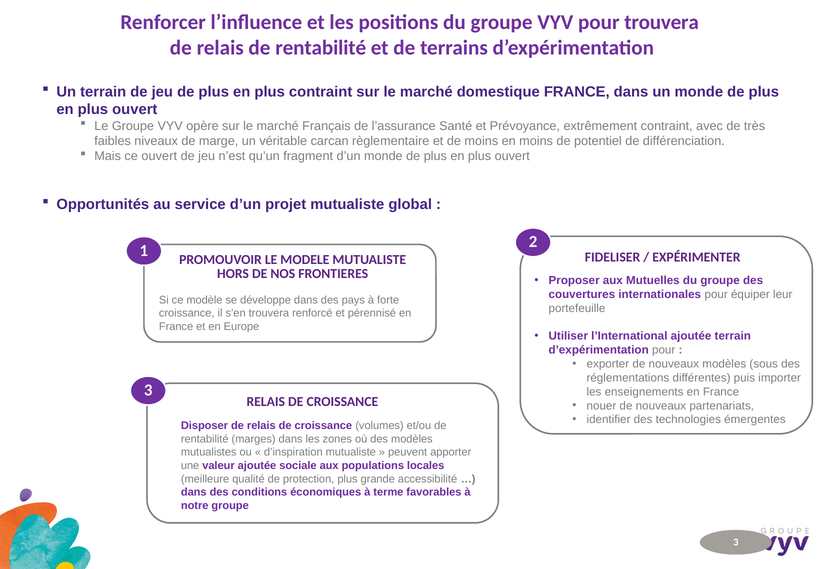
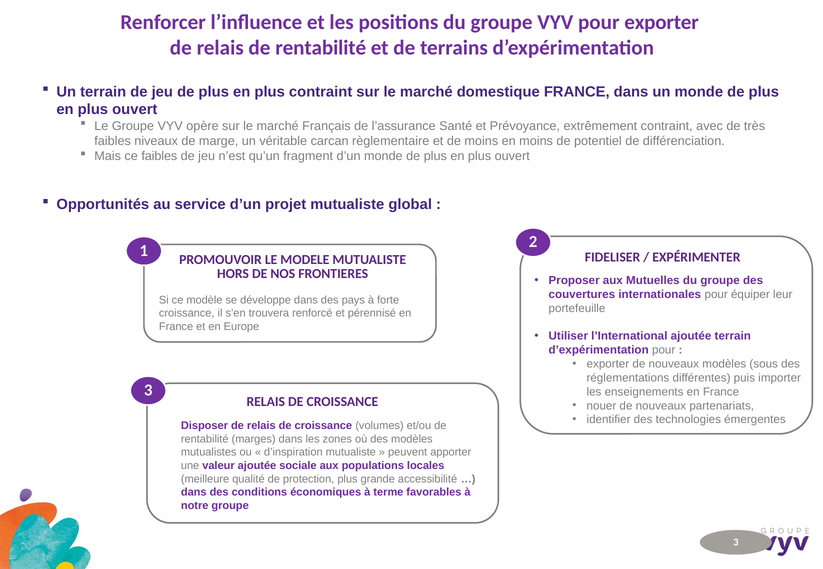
pour trouvera: trouvera -> exporter
ce ouvert: ouvert -> faibles
